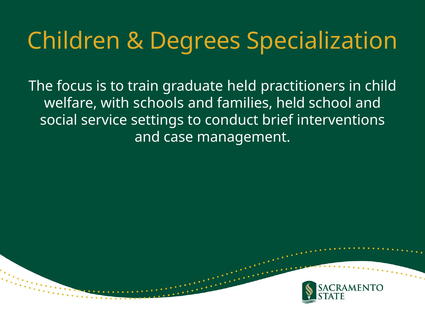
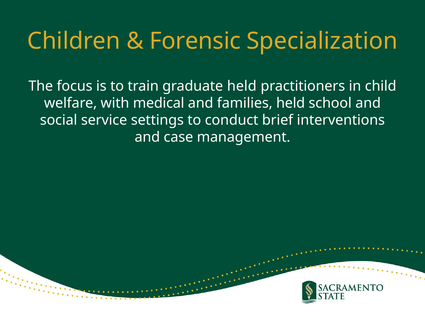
Degrees: Degrees -> Forensic
schools: schools -> medical
